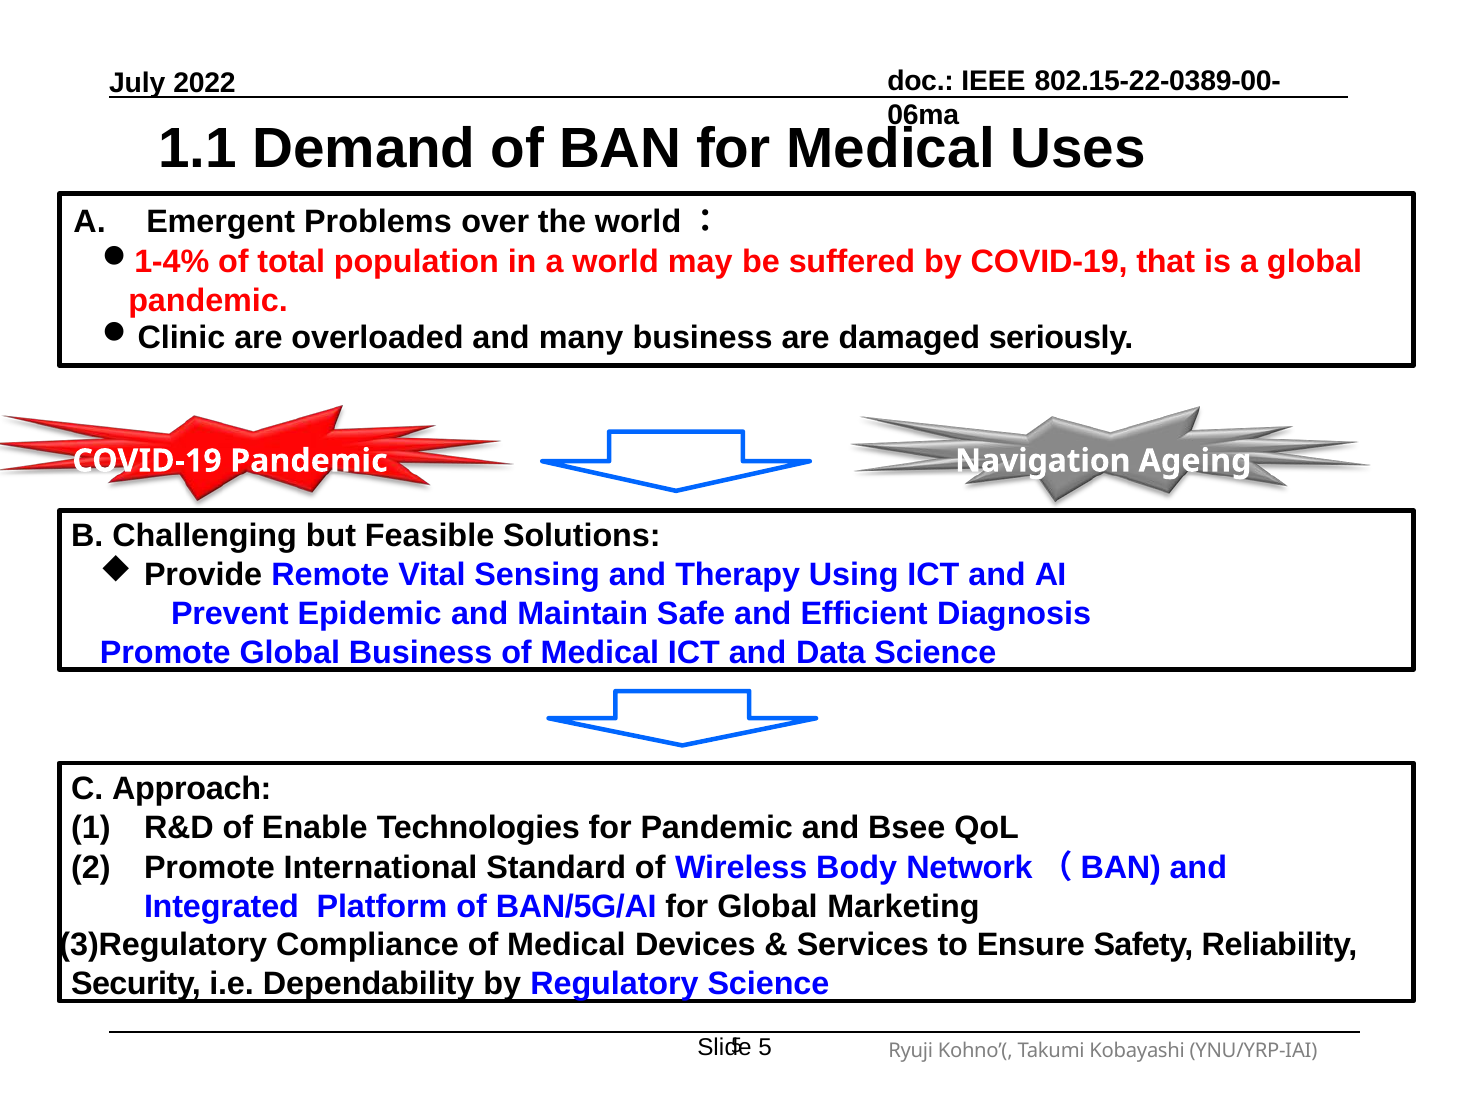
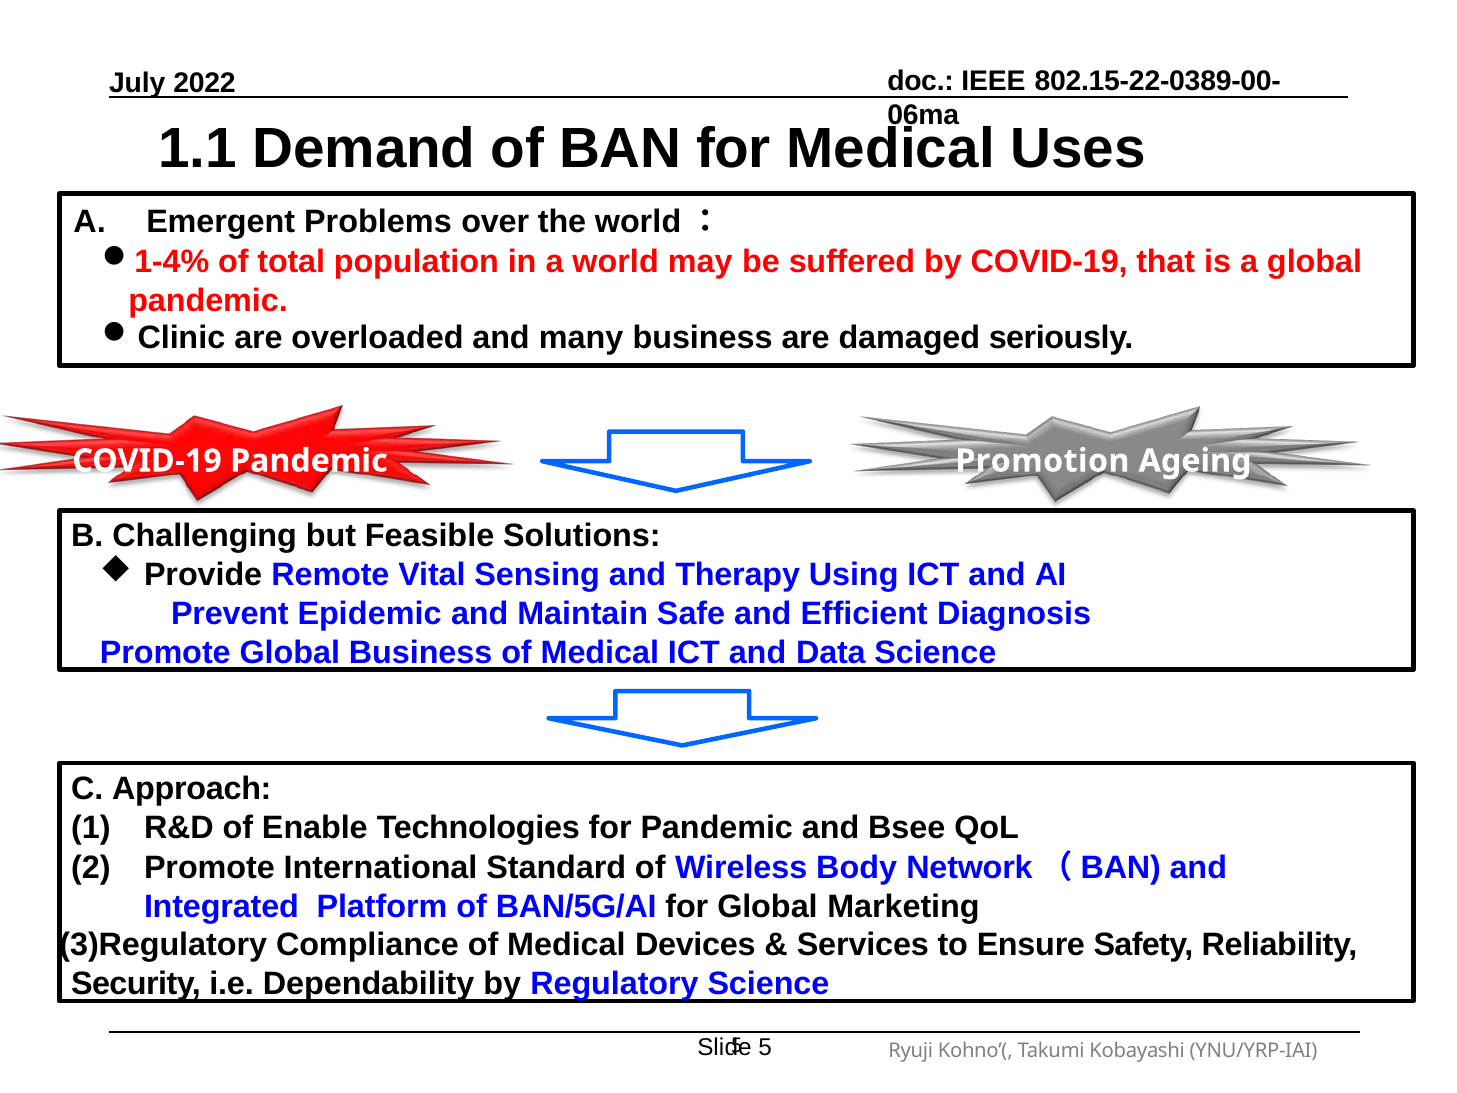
Navigation: Navigation -> Promotion
